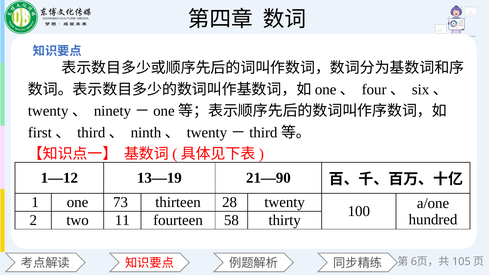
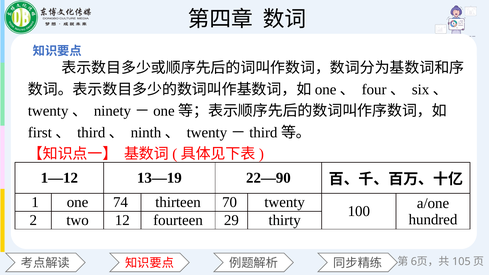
21—90: 21—90 -> 22—90
73: 73 -> 74
28: 28 -> 70
11: 11 -> 12
58: 58 -> 29
